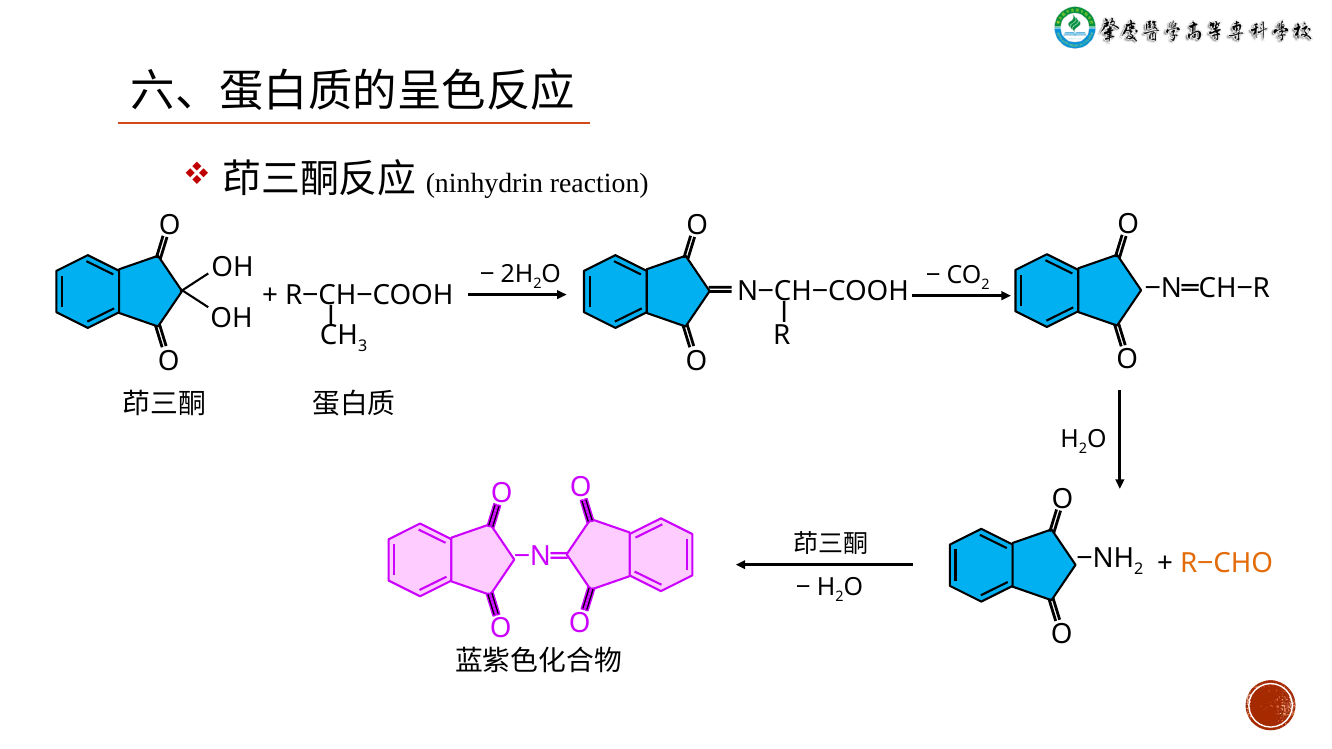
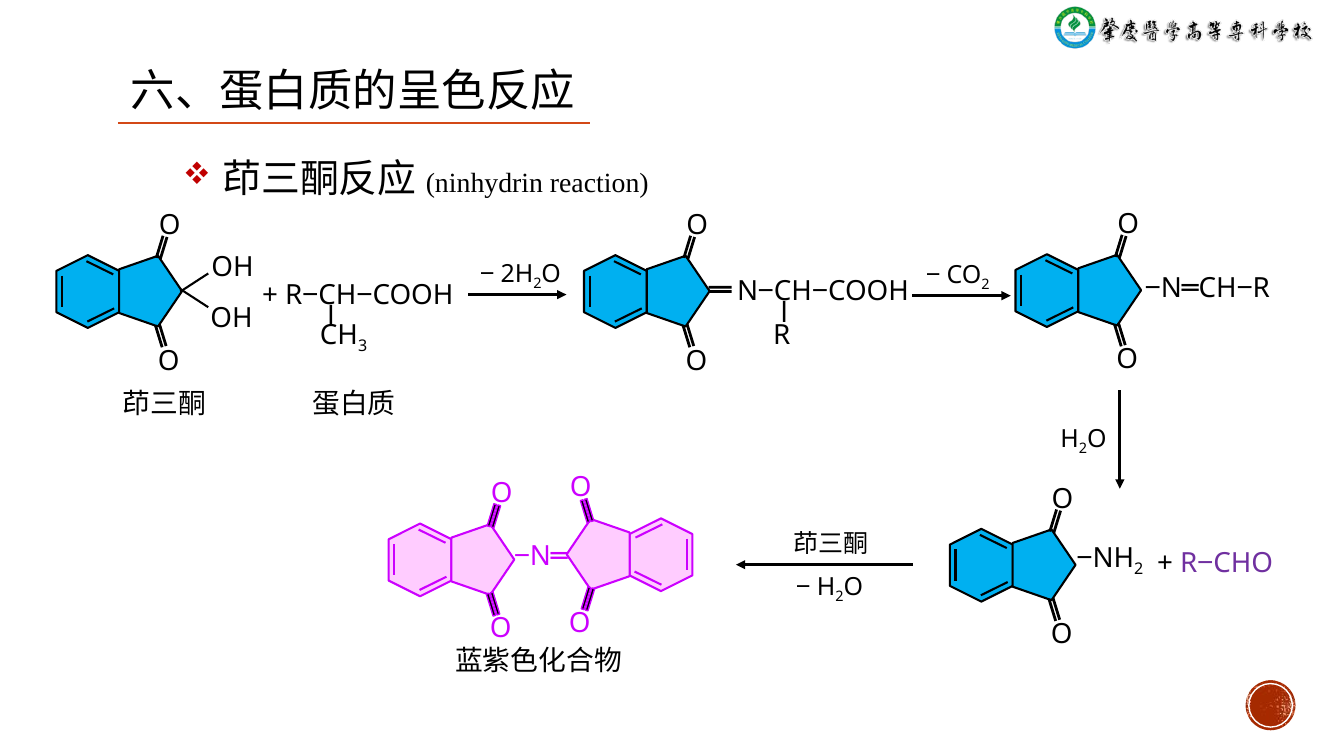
R‒CHO colour: orange -> purple
